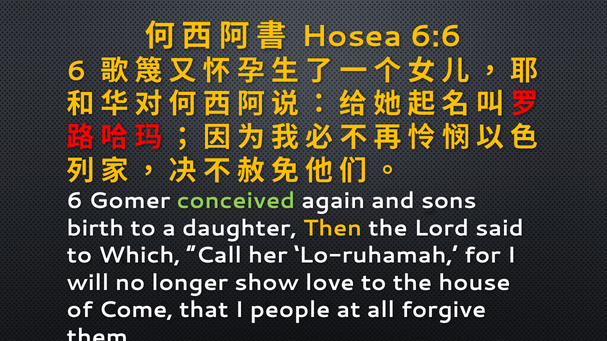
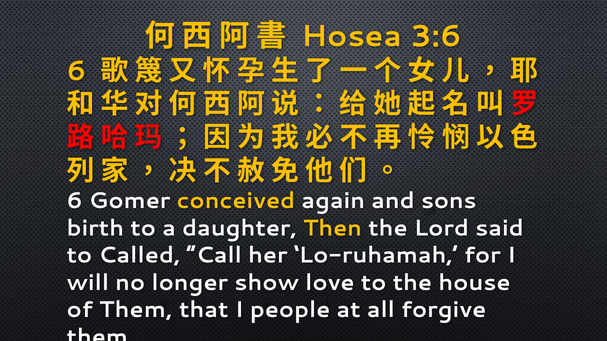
6:6: 6:6 -> 3:6
conceived colour: light green -> yellow
Which: Which -> Called
of Come: Come -> Them
